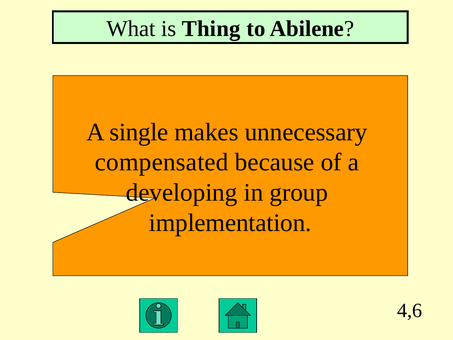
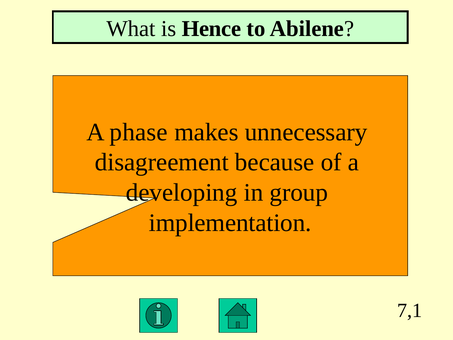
Thing: Thing -> Hence
single: single -> phase
compensated: compensated -> disagreement
4,6: 4,6 -> 7,1
